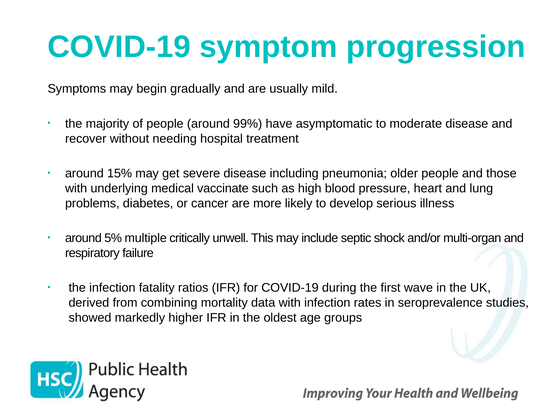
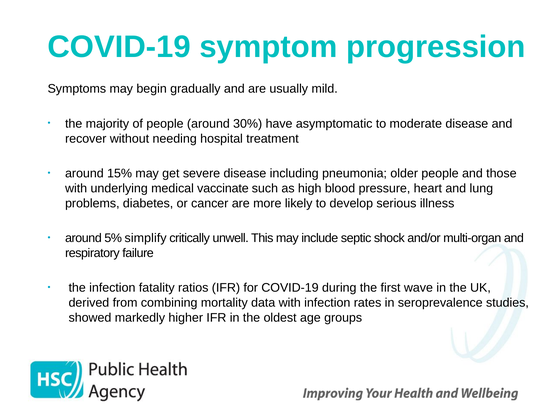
99%: 99% -> 30%
multiple: multiple -> simplify
